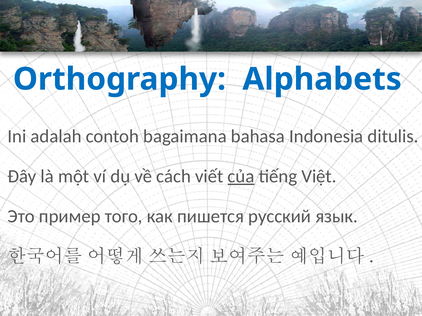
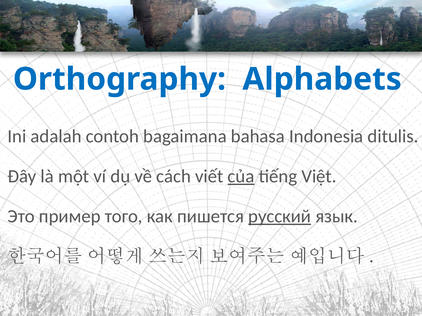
русский underline: none -> present
